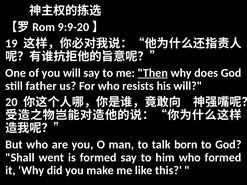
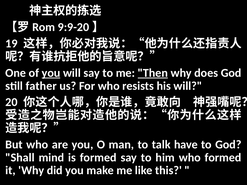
you at (51, 73) underline: none -> present
born: born -> have
went: went -> mind
